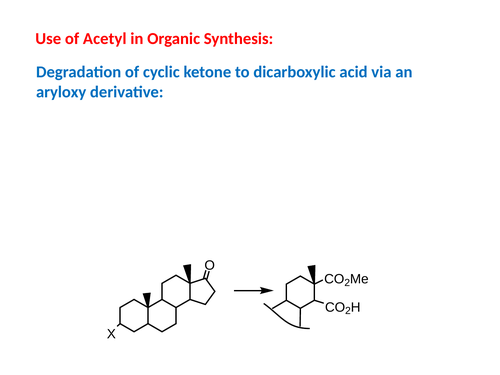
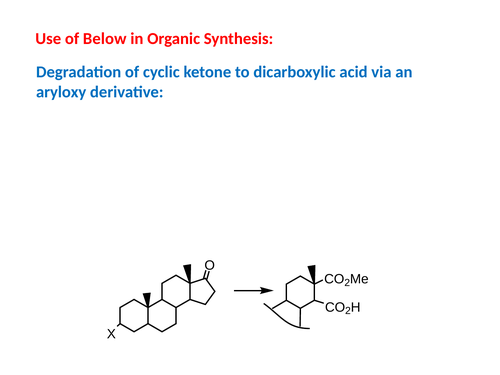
Acetyl: Acetyl -> Below
